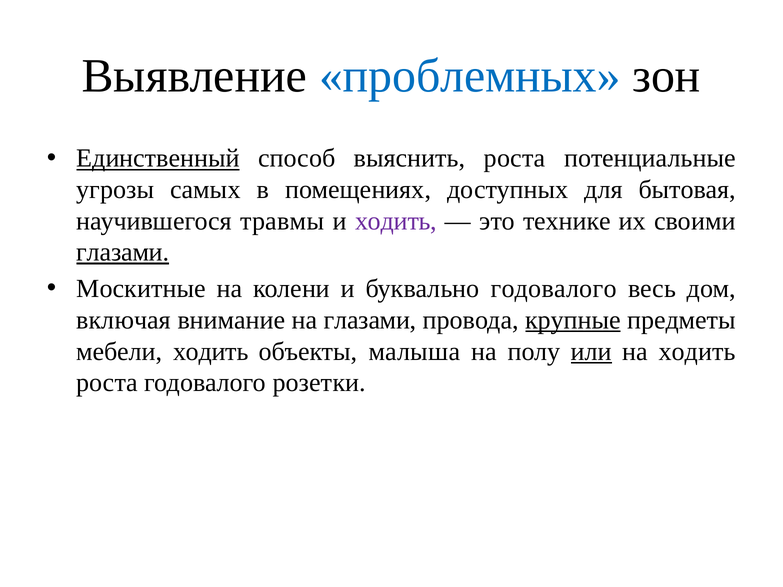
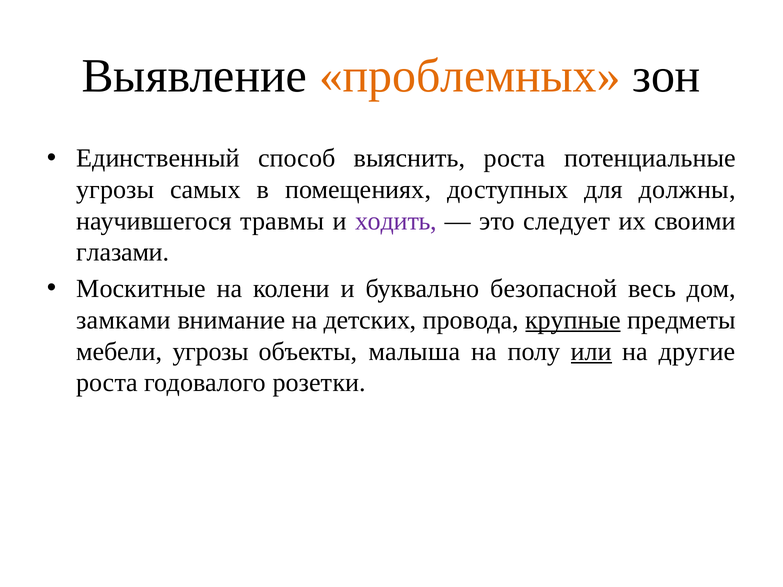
проблемных colour: blue -> orange
Единственный underline: present -> none
бытовая: бытовая -> должны
технике: технике -> следует
глазами at (123, 252) underline: present -> none
буквально годовалого: годовалого -> безопасной
включая: включая -> замками
на глазами: глазами -> детских
мебели ходить: ходить -> угрозы
на ходить: ходить -> другие
